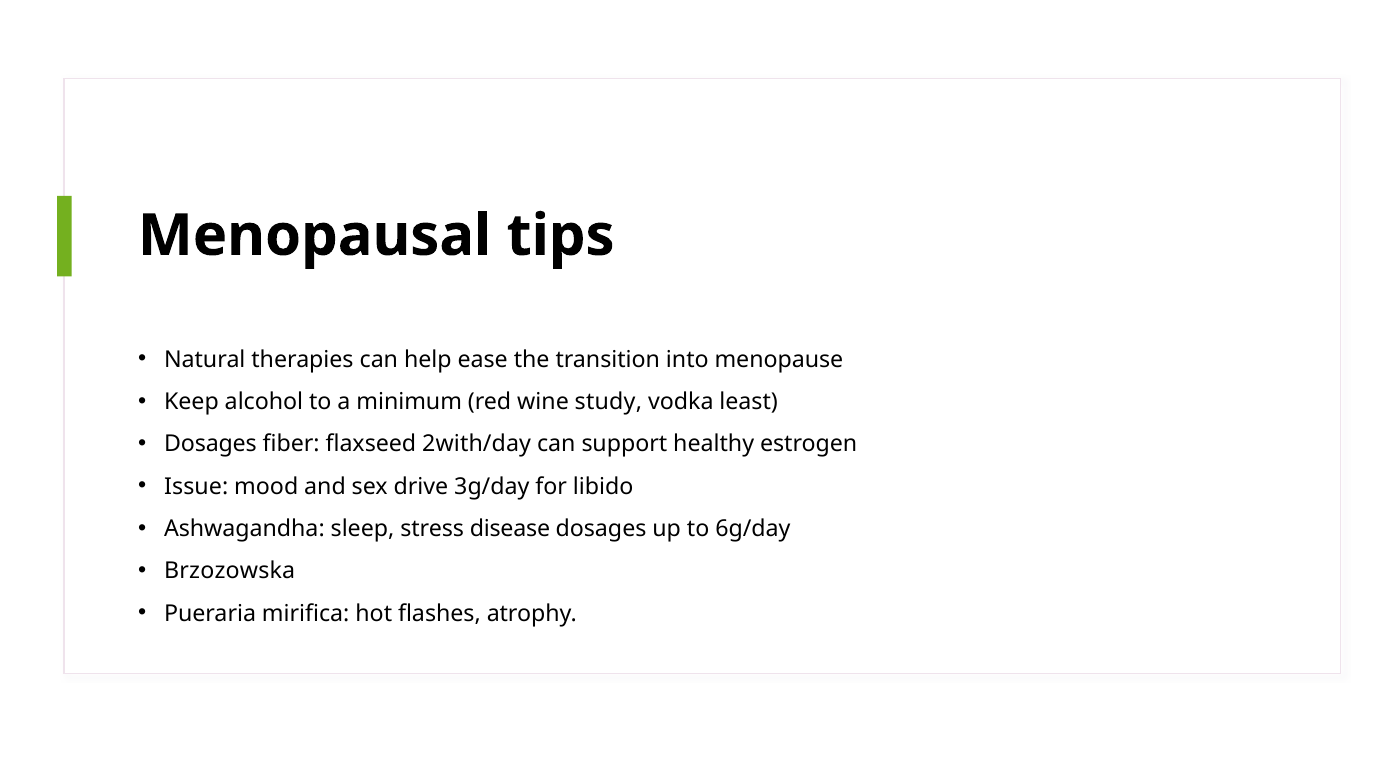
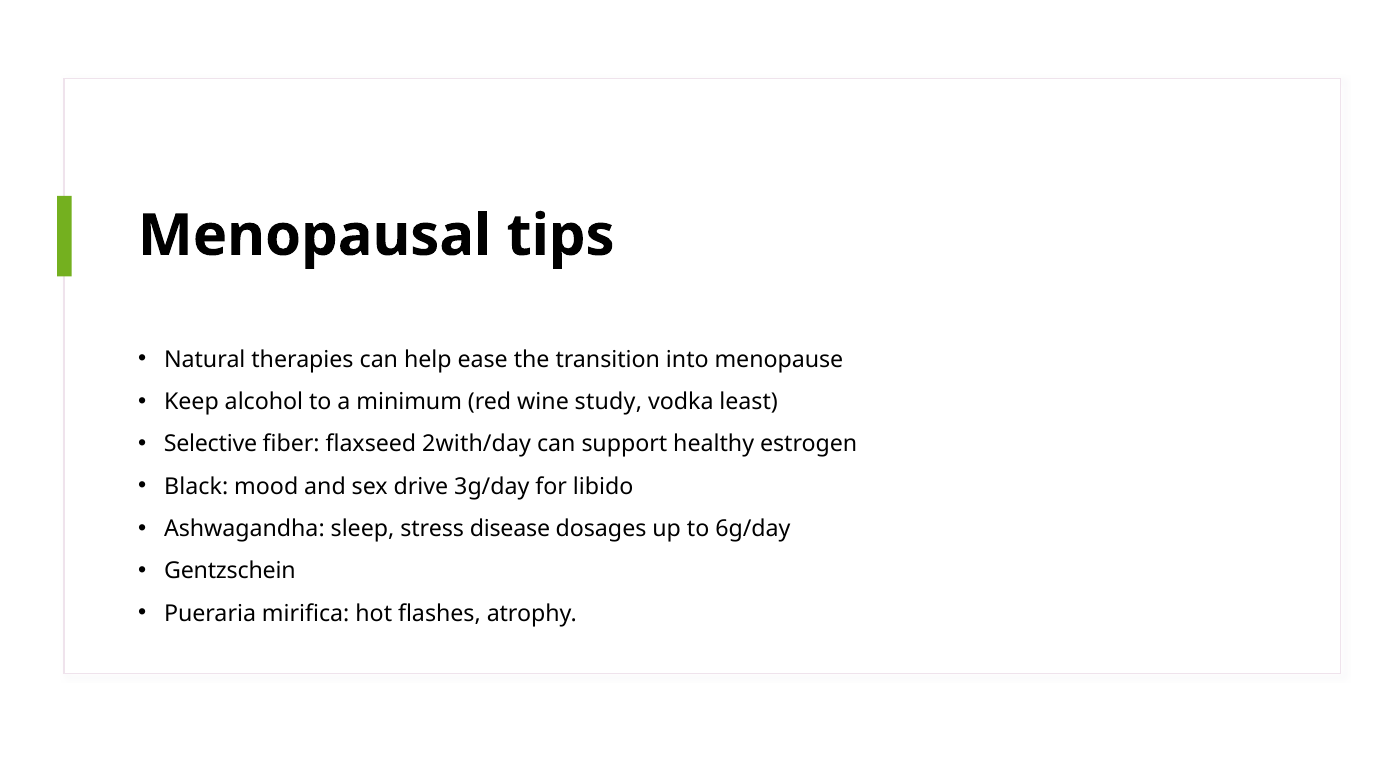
Dosages at (210, 444): Dosages -> Selective
Issue: Issue -> Black
Brzozowska: Brzozowska -> Gentzschein
